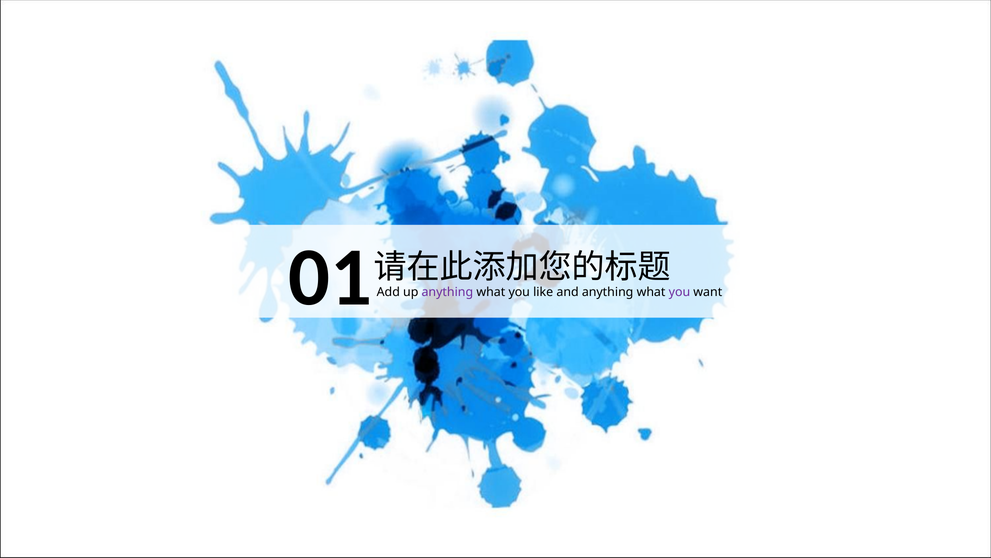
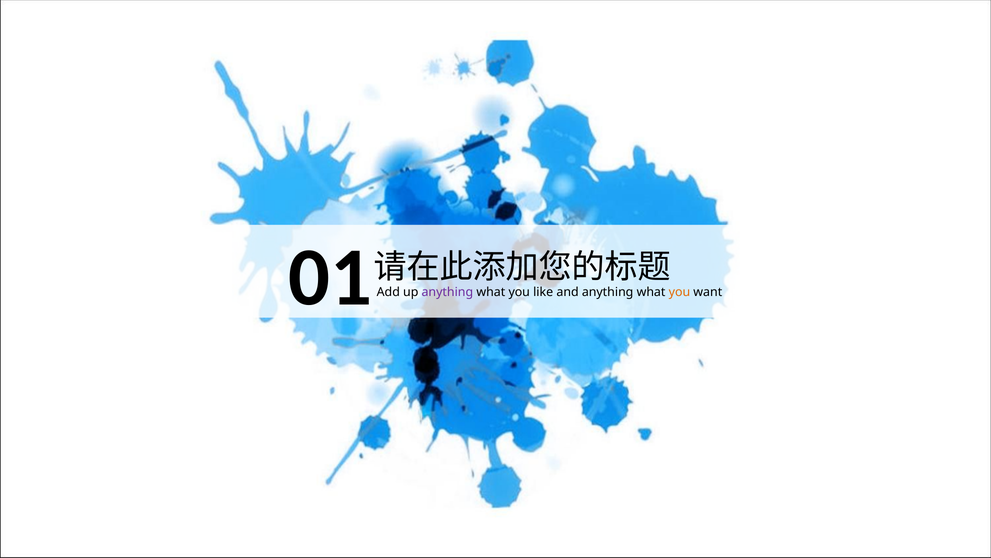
you at (679, 292) colour: purple -> orange
